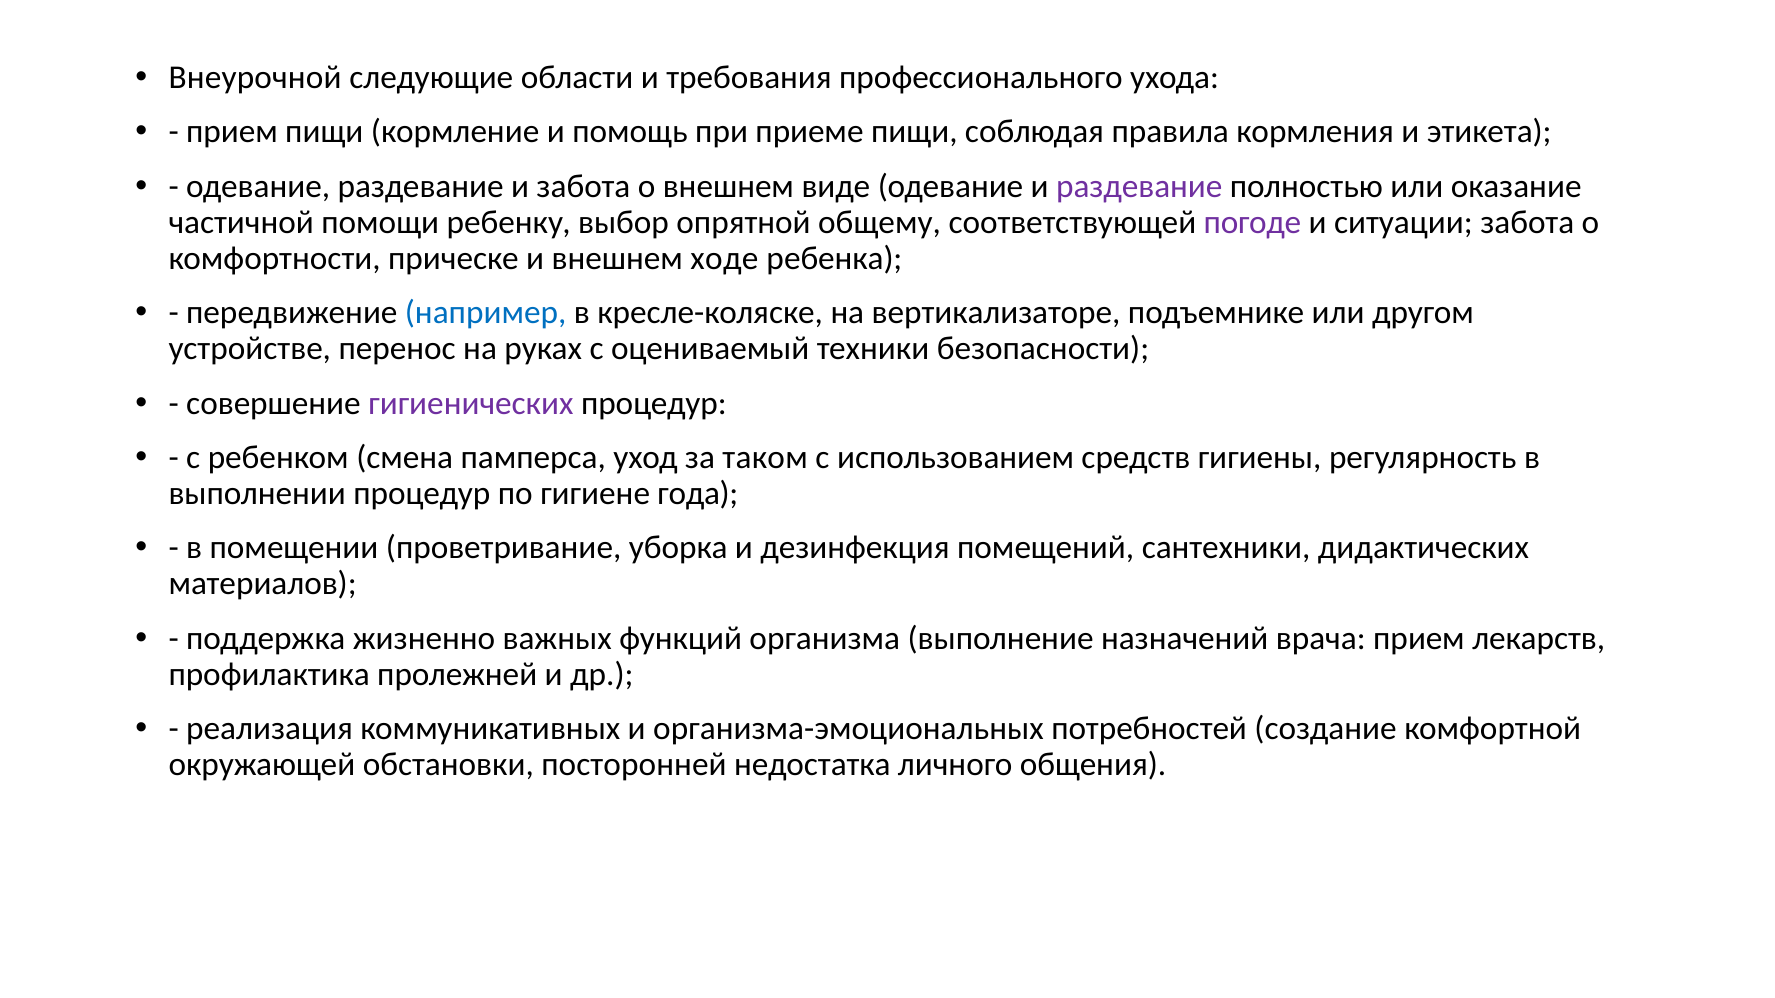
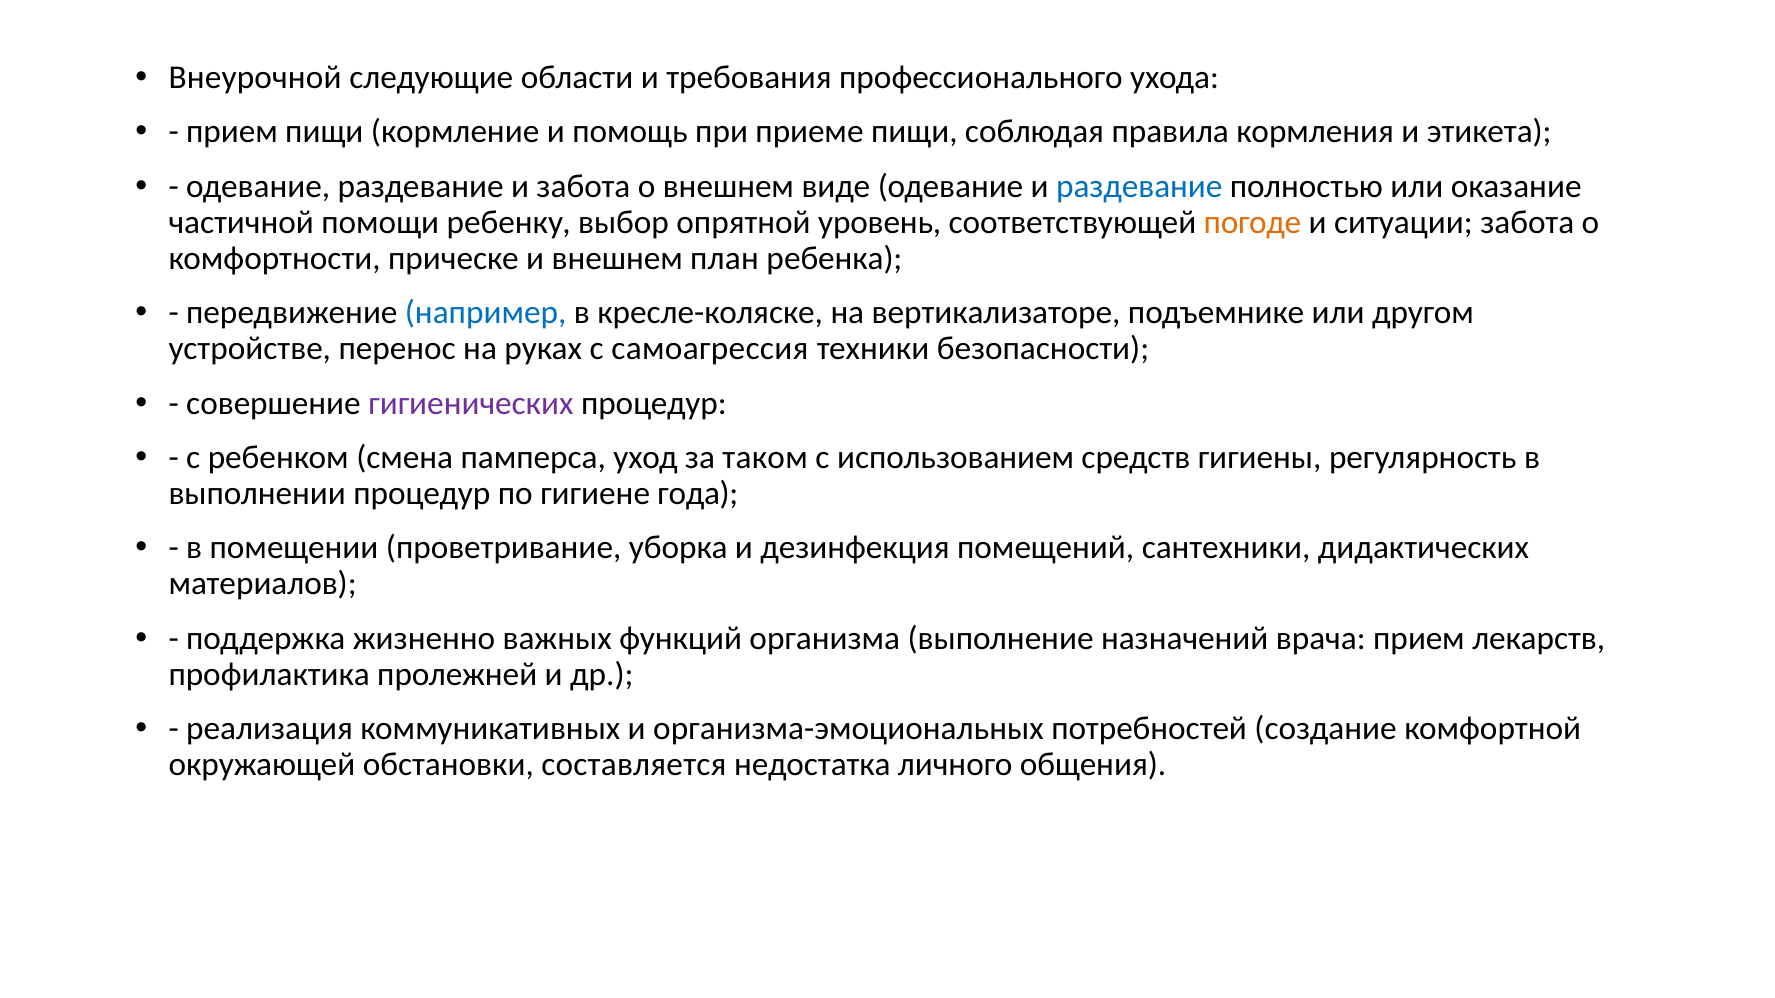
раздевание at (1139, 187) colour: purple -> blue
общему: общему -> уровень
погоде colour: purple -> orange
ходе: ходе -> план
оцениваемый: оцениваемый -> самоагрессия
посторонней: посторонней -> составляется
